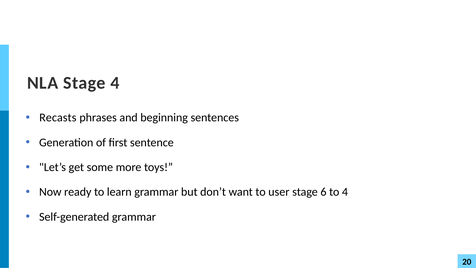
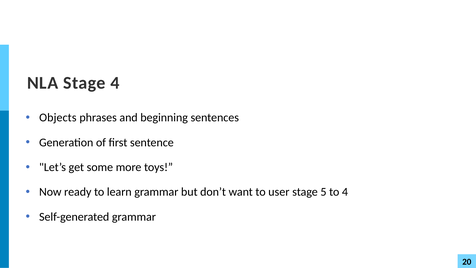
Recasts: Recasts -> Objects
6: 6 -> 5
